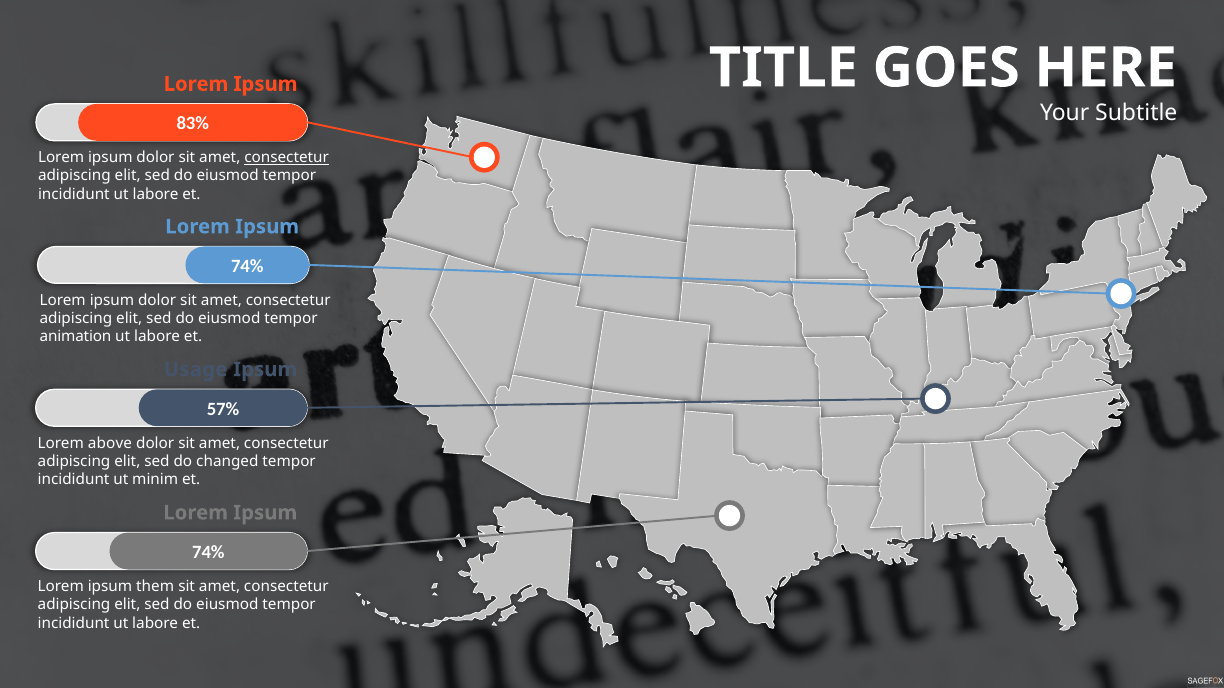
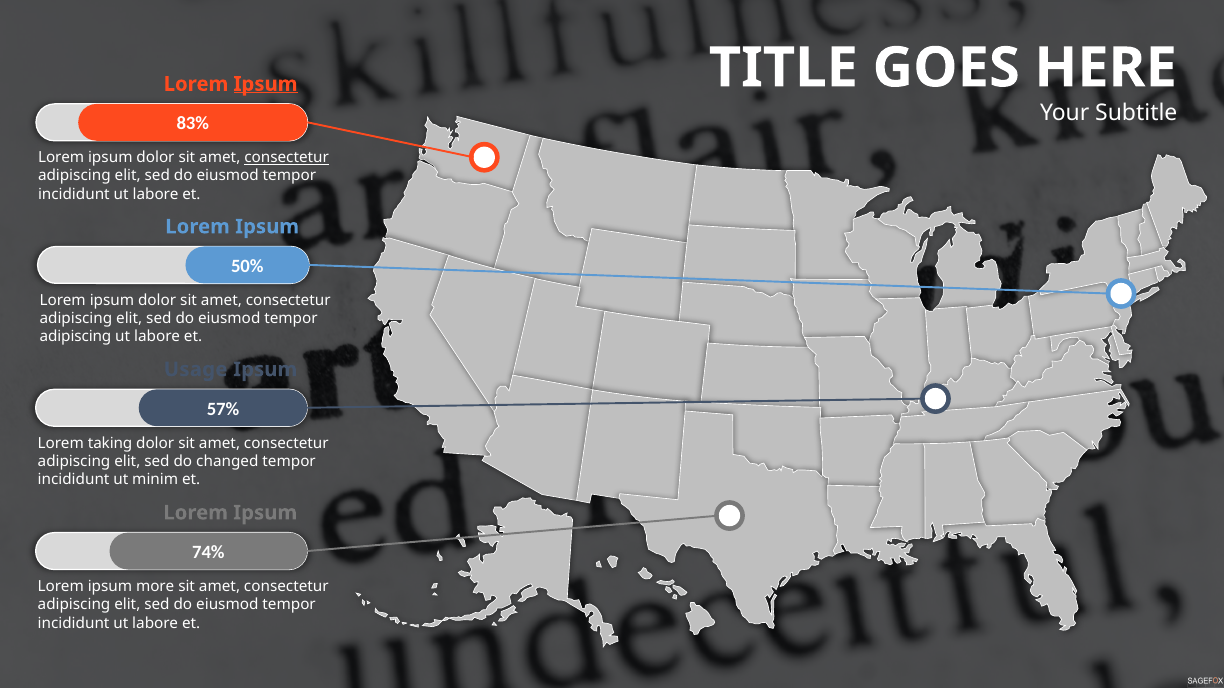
Ipsum at (266, 84) underline: none -> present
74% at (247, 266): 74% -> 50%
animation at (76, 337): animation -> adipiscing
above: above -> taking
them: them -> more
